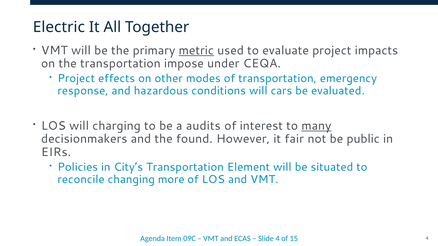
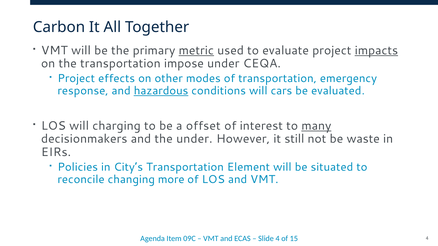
Electric: Electric -> Carbon
impacts underline: none -> present
hazardous underline: none -> present
audits: audits -> offset
the found: found -> under
fair: fair -> still
public: public -> waste
